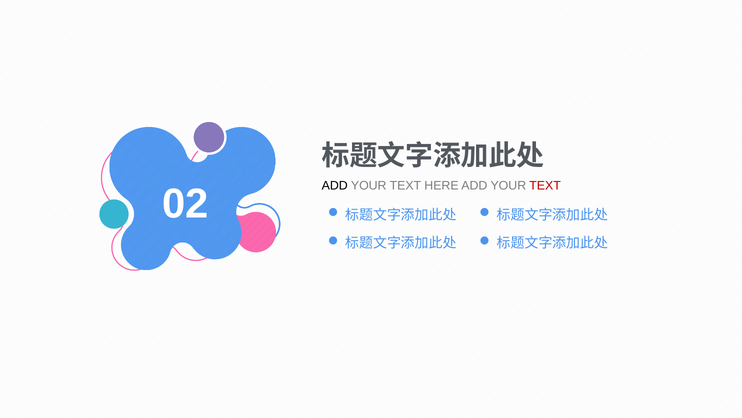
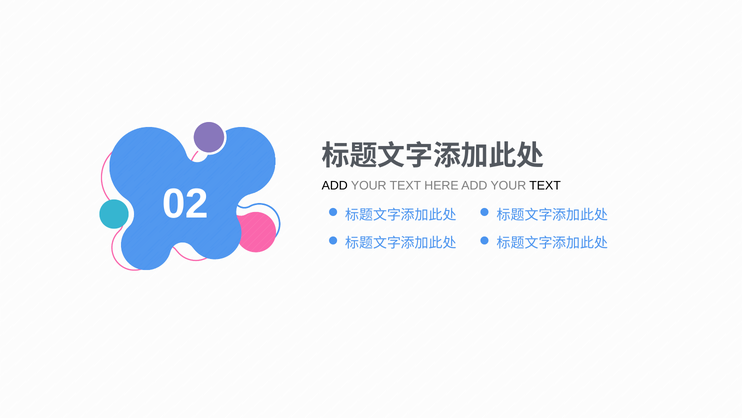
TEXT at (545, 185) colour: red -> black
